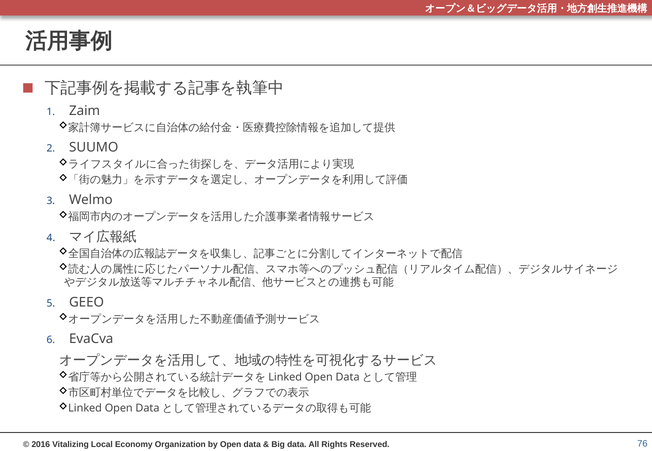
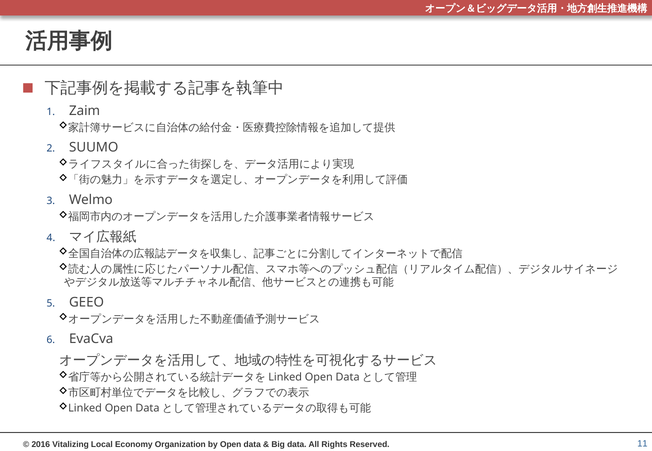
76: 76 -> 11
